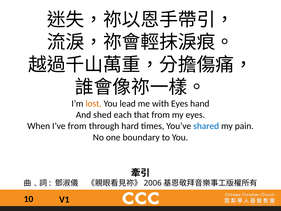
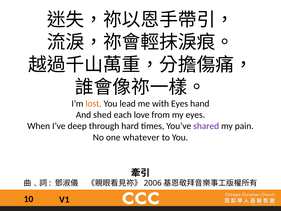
that: that -> love
I’ve from: from -> deep
shared colour: blue -> purple
boundary: boundary -> whatever
